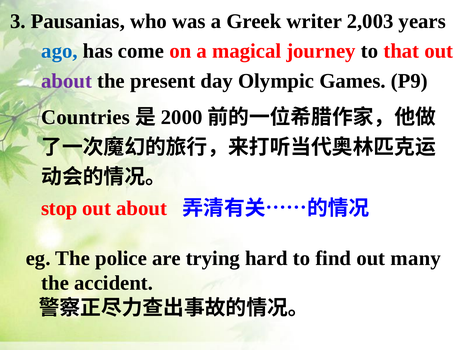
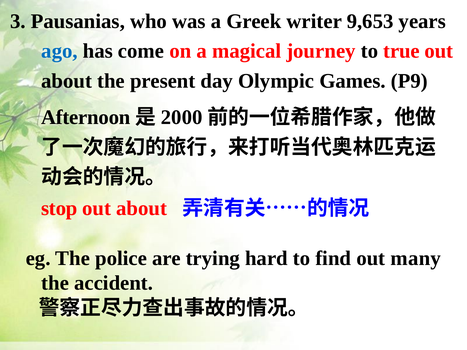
2,003: 2,003 -> 9,653
that: that -> true
about at (67, 81) colour: purple -> black
Countries: Countries -> Afternoon
